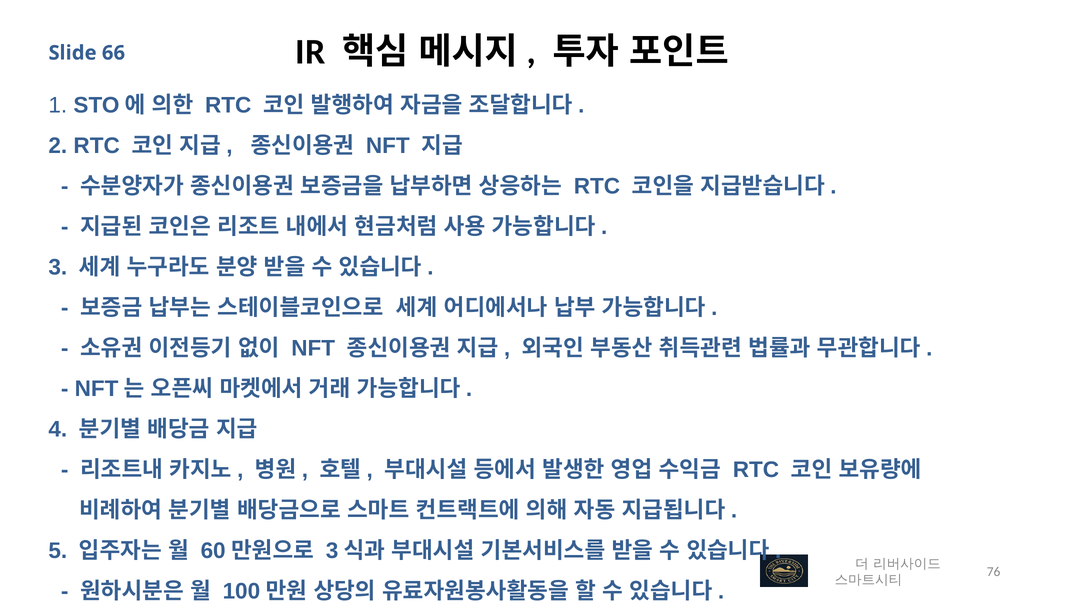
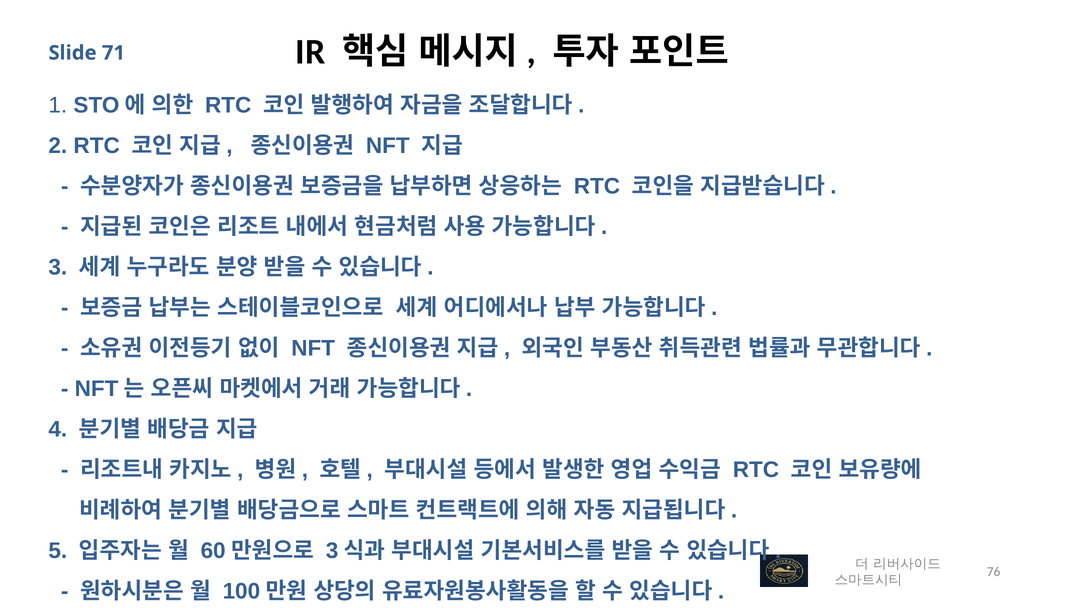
66: 66 -> 71
